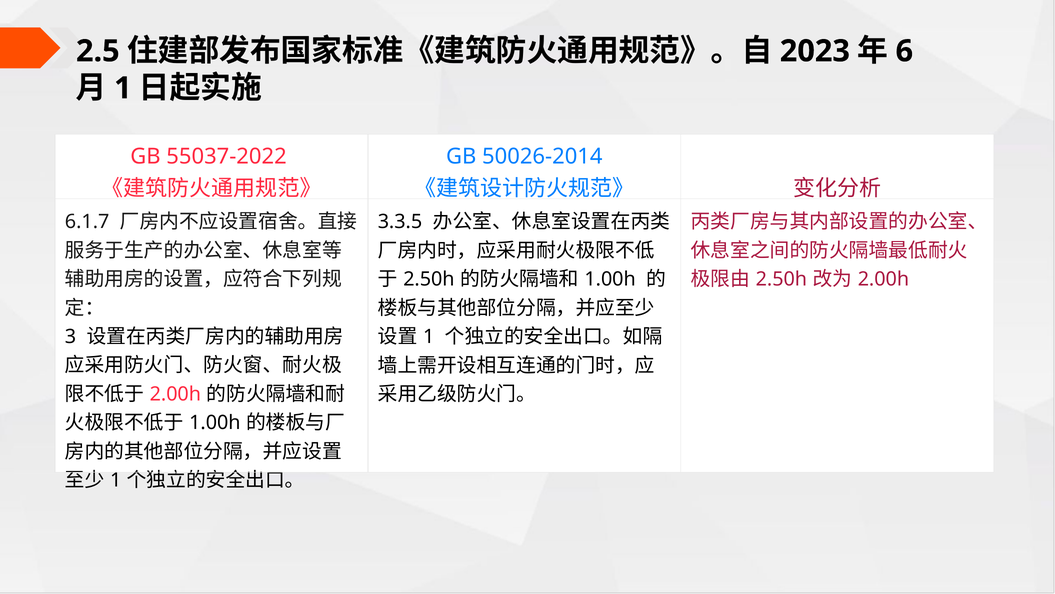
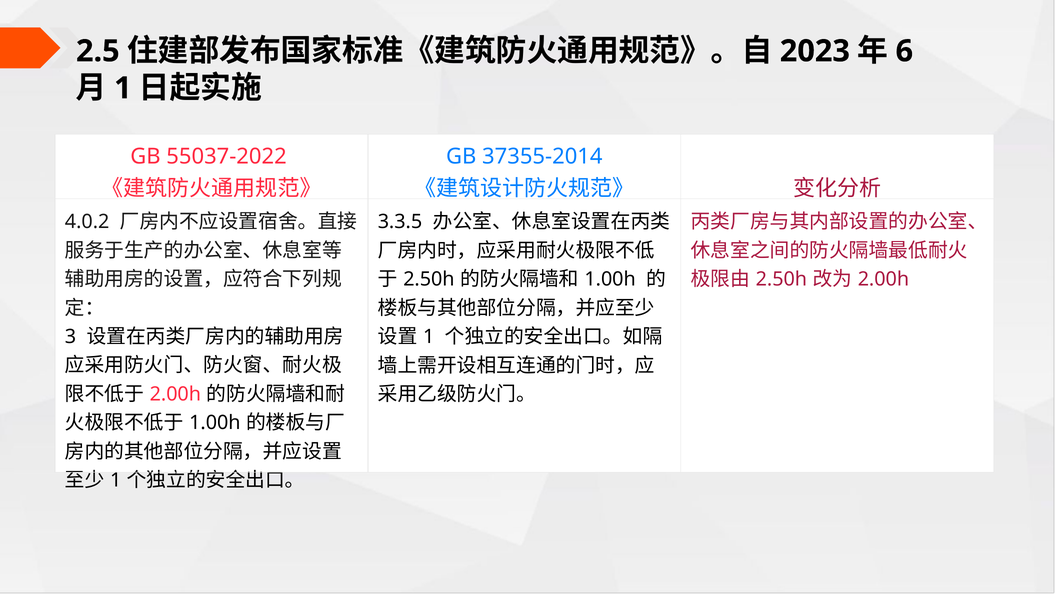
50026-2014: 50026-2014 -> 37355-2014
6.1.7: 6.1.7 -> 4.0.2
